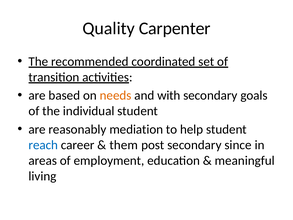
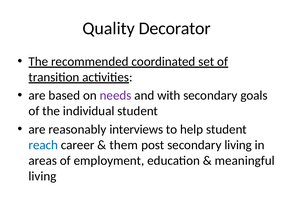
Carpenter: Carpenter -> Decorator
needs colour: orange -> purple
mediation: mediation -> interviews
secondary since: since -> living
